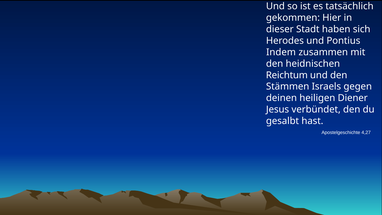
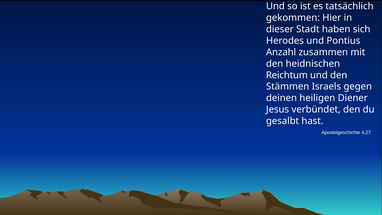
Indem: Indem -> Anzahl
